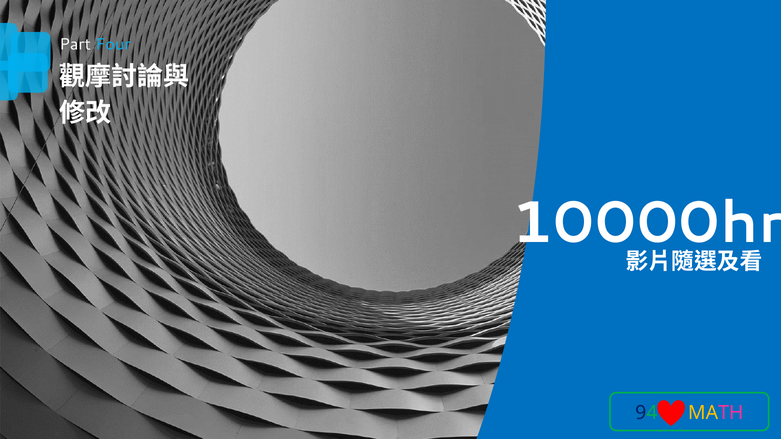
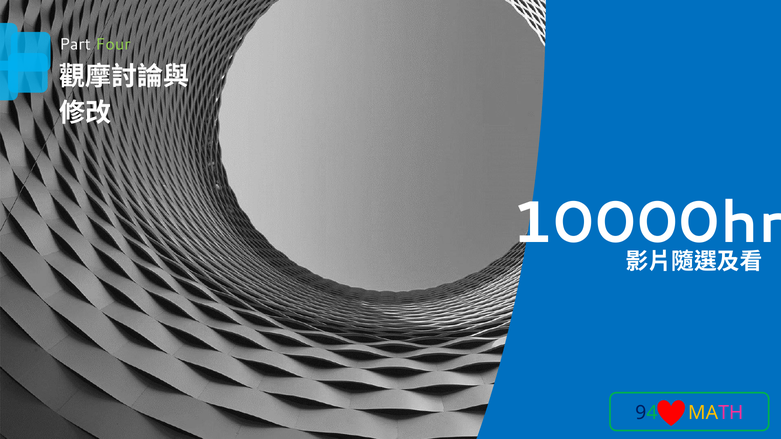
Four colour: light blue -> light green
